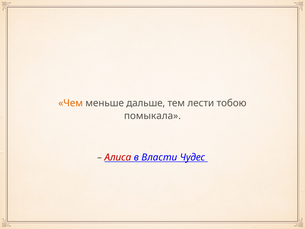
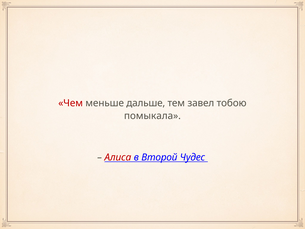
Чем colour: orange -> red
лести: лести -> завел
Власти: Власти -> Второй
